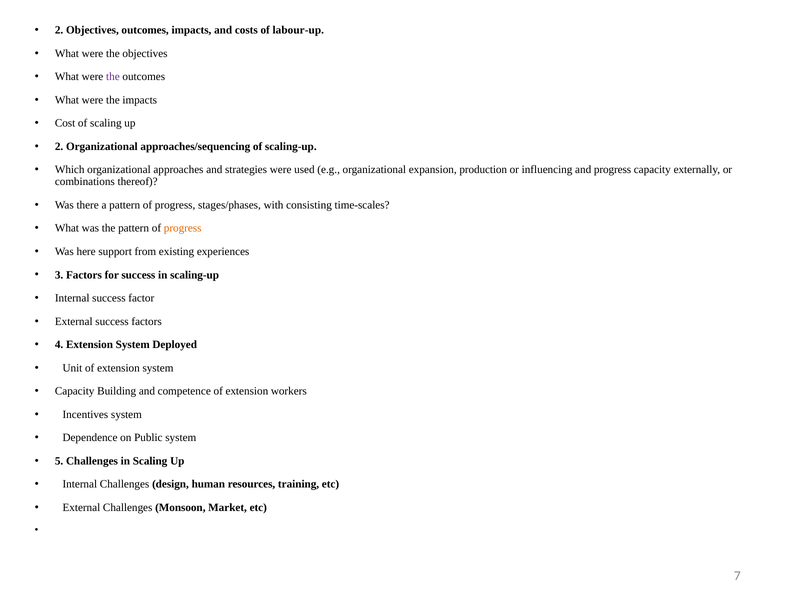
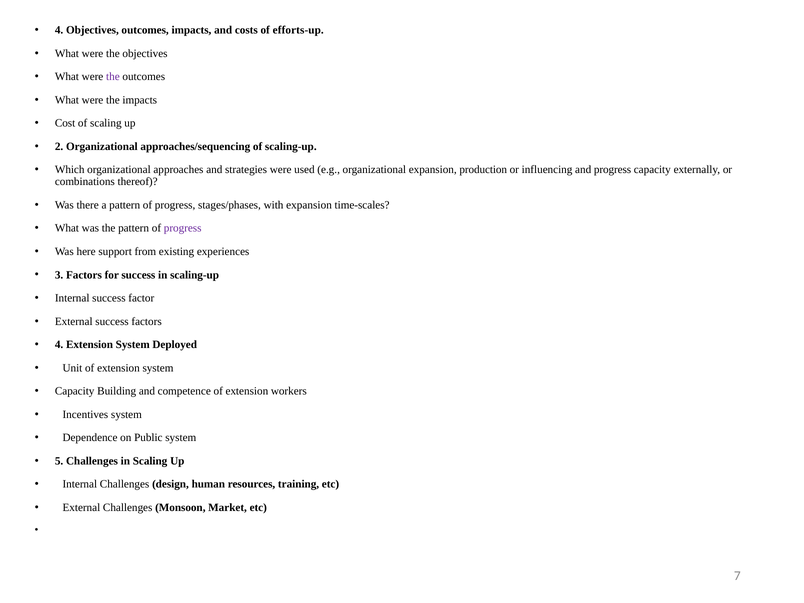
2 at (59, 30): 2 -> 4
labour-up: labour-up -> efforts-up
with consisting: consisting -> expansion
progress at (183, 228) colour: orange -> purple
